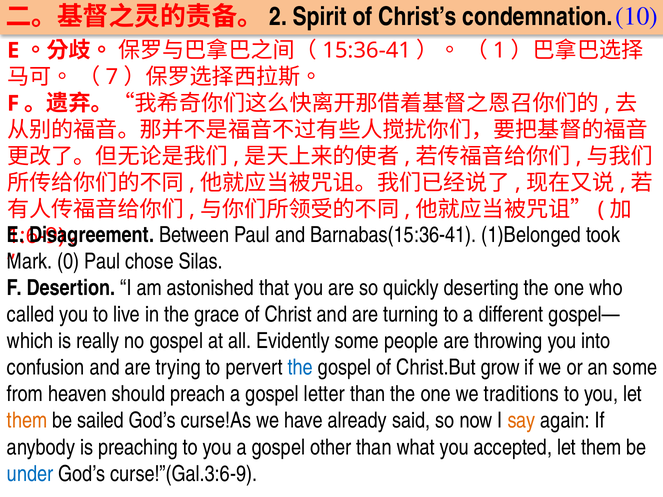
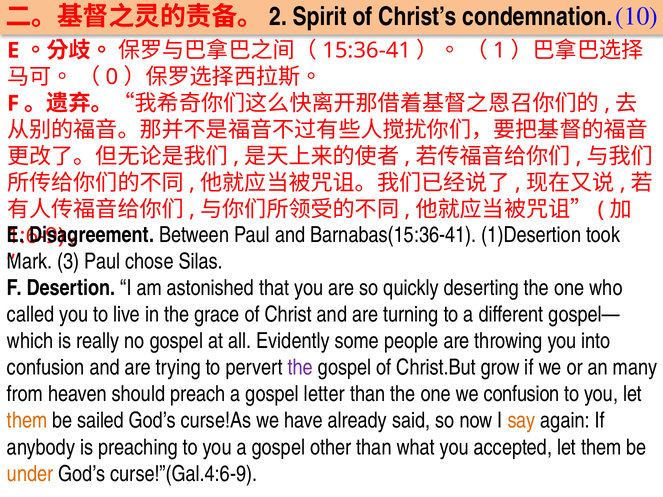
7: 7 -> 0
1)Belonged: 1)Belonged -> 1)Desertion
0: 0 -> 3
the at (300, 368) colour: blue -> purple
an some: some -> many
we traditions: traditions -> confusion
under colour: blue -> orange
curse!”(Gal.3:6-9: curse!”(Gal.3:6-9 -> curse!”(Gal.4:6-9
